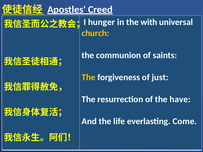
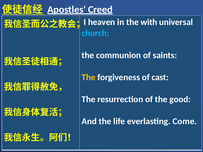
hunger: hunger -> heaven
church colour: yellow -> light blue
just: just -> cast
have: have -> good
